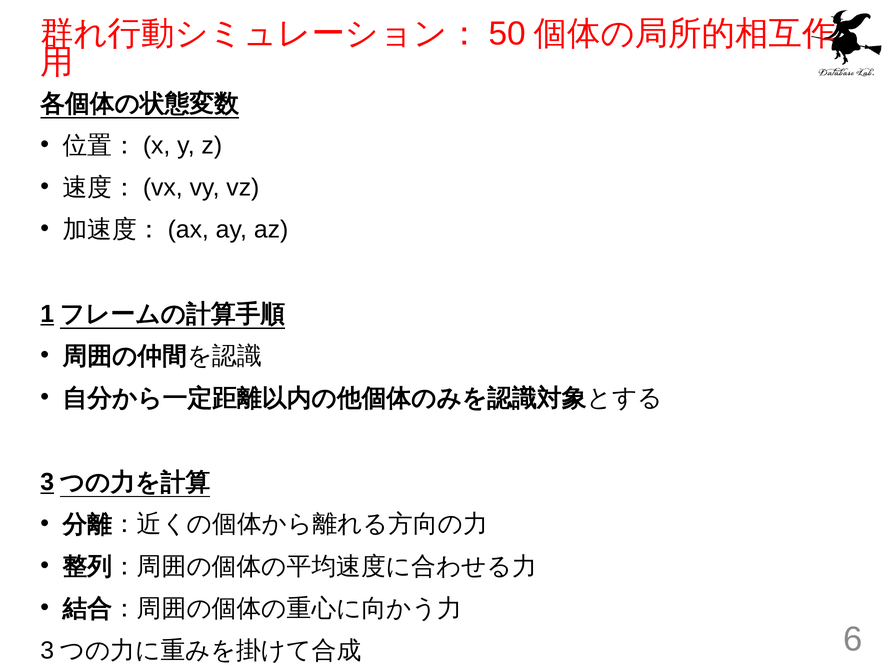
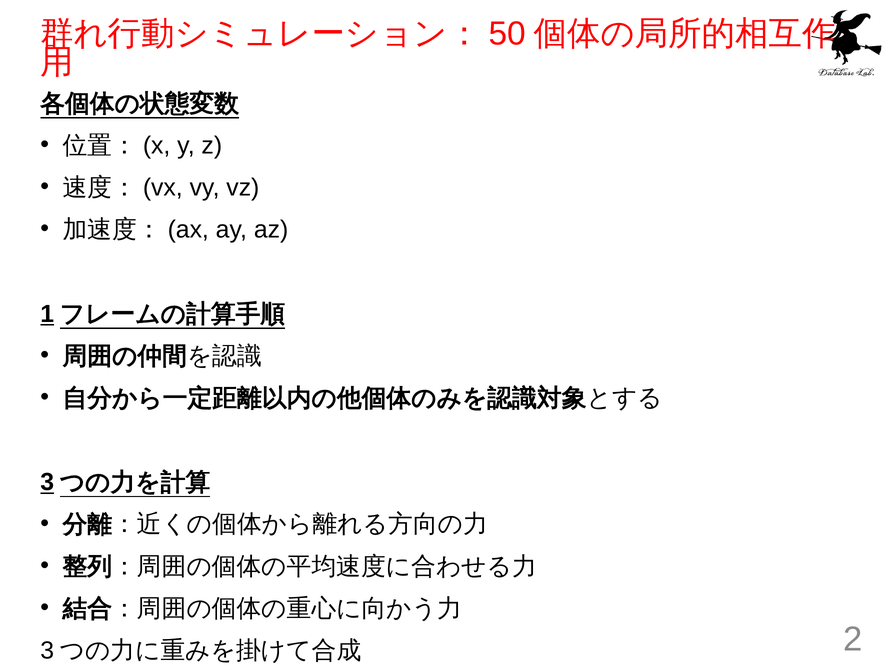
6: 6 -> 2
